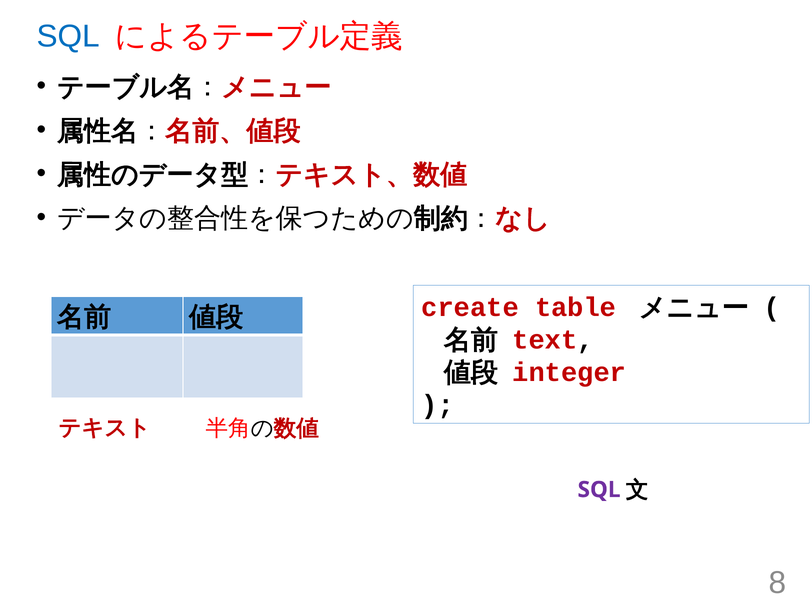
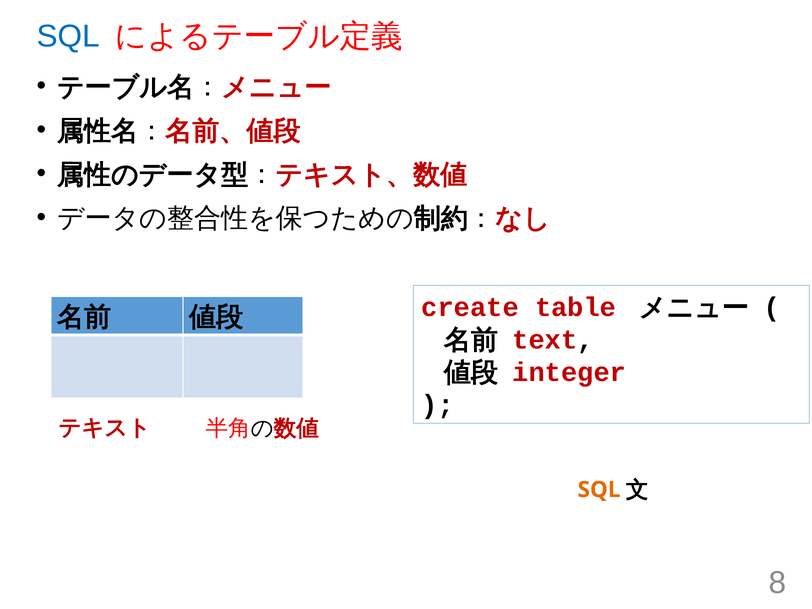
SQL at (599, 490) colour: purple -> orange
